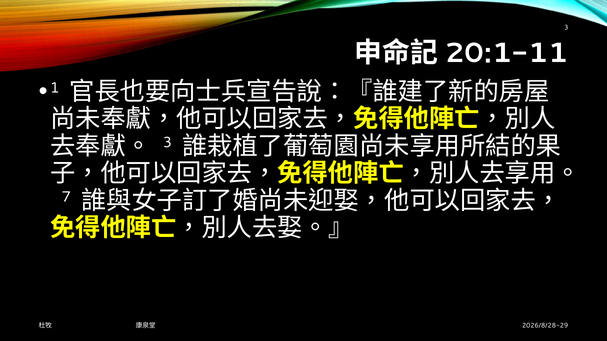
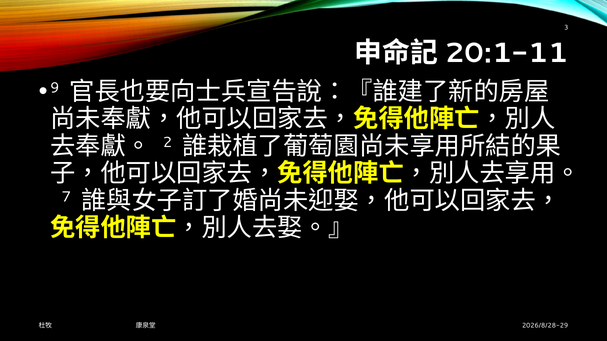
1: 1 -> 9
3 at (167, 142): 3 -> 2
